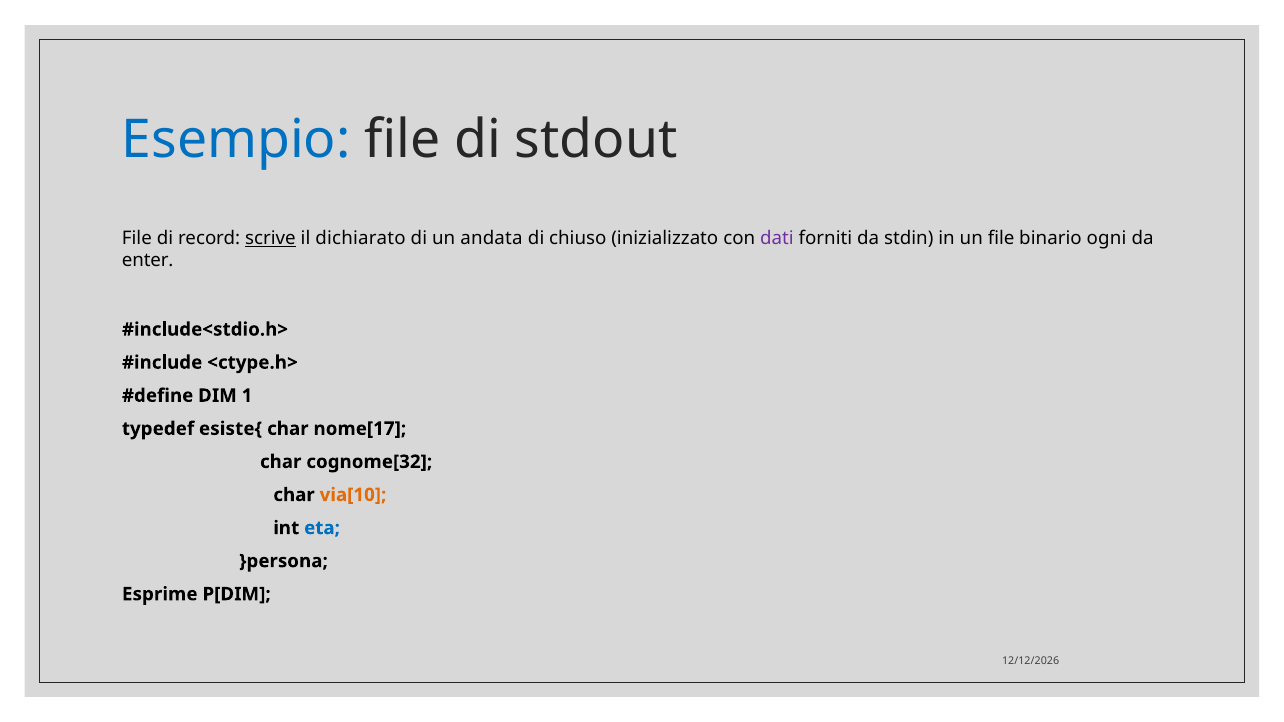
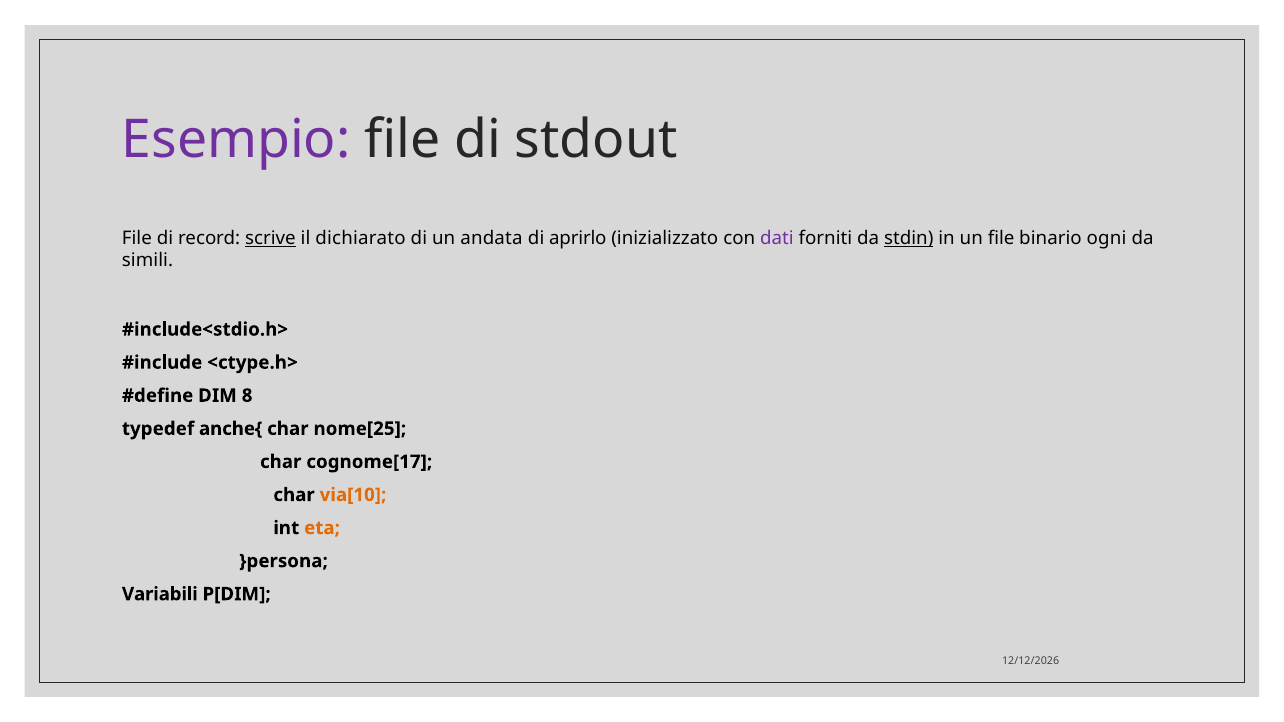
Esempio colour: blue -> purple
chiuso: chiuso -> aprirlo
stdin underline: none -> present
enter: enter -> simili
1: 1 -> 8
esiste{: esiste{ -> anche{
nome[17: nome[17 -> nome[25
cognome[32: cognome[32 -> cognome[17
eta colour: blue -> orange
Esprime: Esprime -> Variabili
